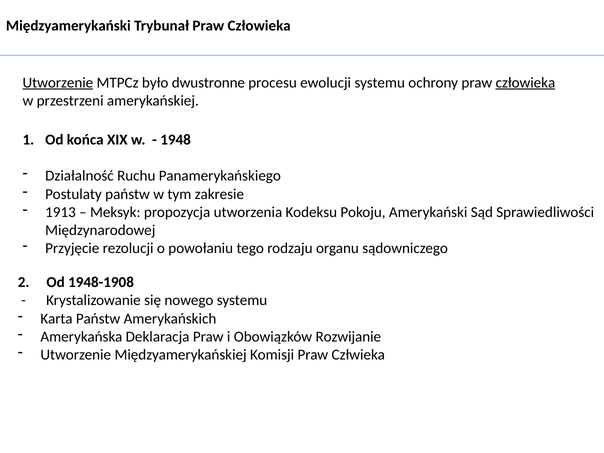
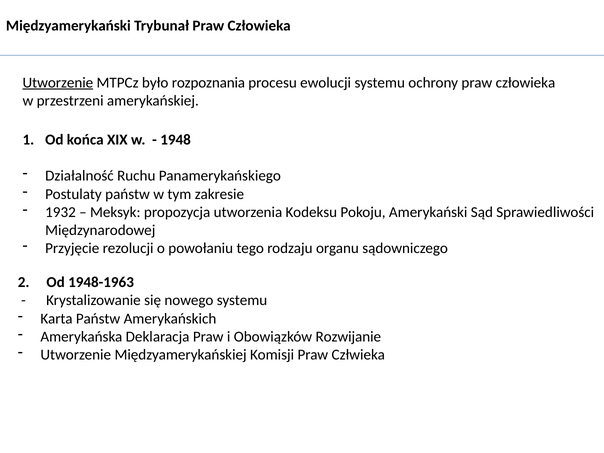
dwustronne: dwustronne -> rozpoznania
człowieka at (525, 83) underline: present -> none
1913: 1913 -> 1932
1948-1908: 1948-1908 -> 1948-1963
